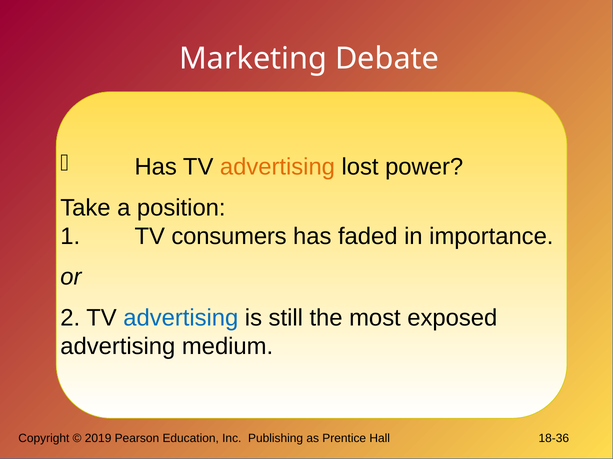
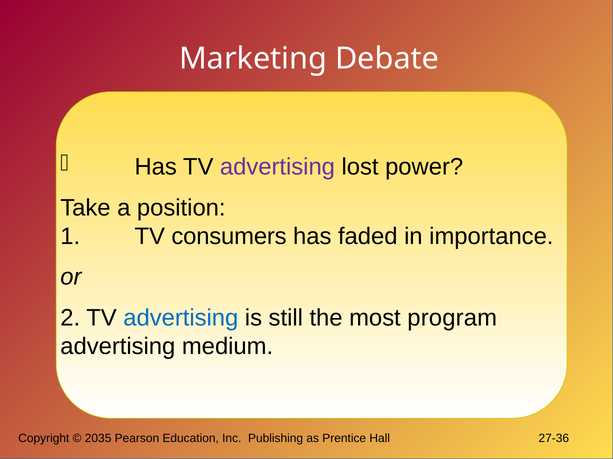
advertising at (277, 167) colour: orange -> purple
exposed: exposed -> program
2019: 2019 -> 2035
18-36: 18-36 -> 27-36
